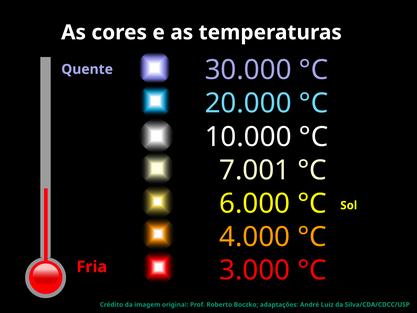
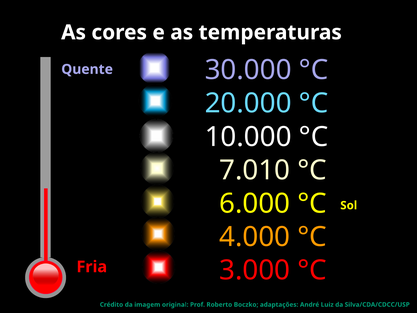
7.001: 7.001 -> 7.010
